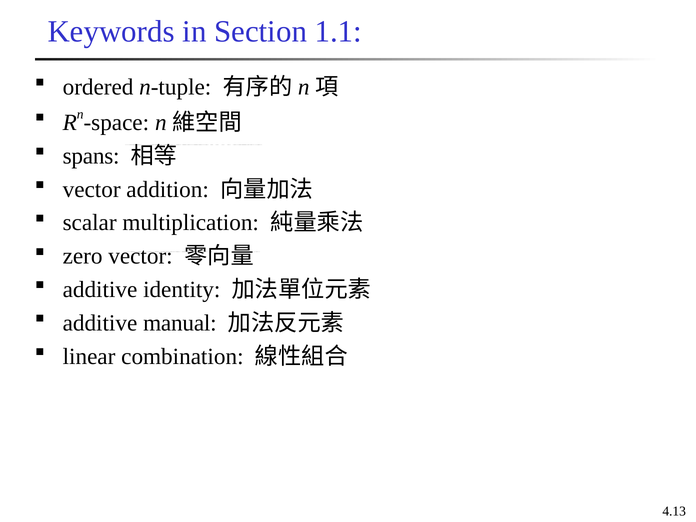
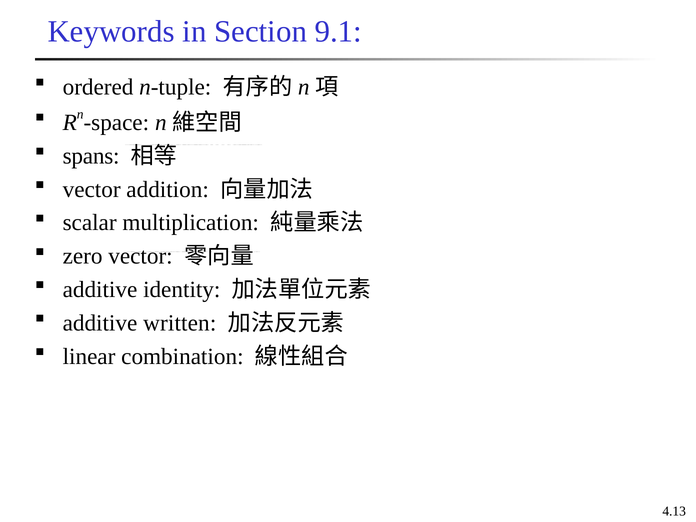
1.1: 1.1 -> 9.1
manual: manual -> written
